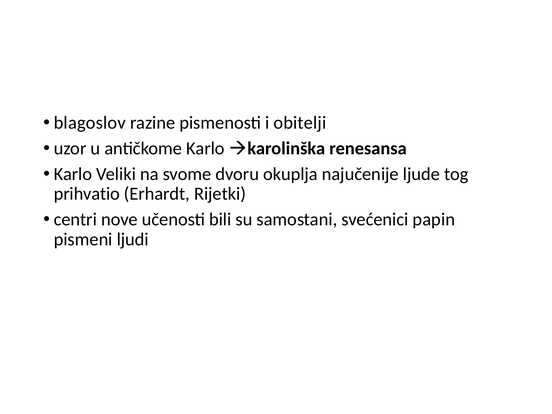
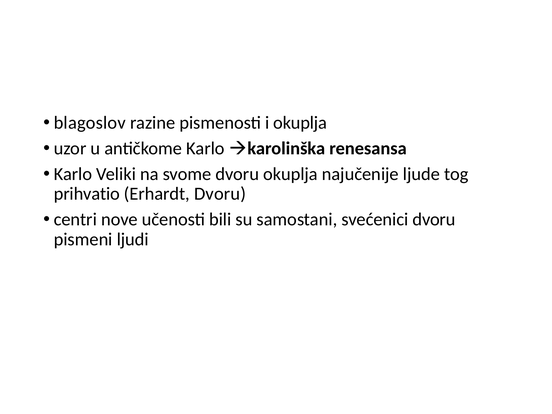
i obitelji: obitelji -> okuplja
Erhardt Rijetki: Rijetki -> Dvoru
svećenici papin: papin -> dvoru
